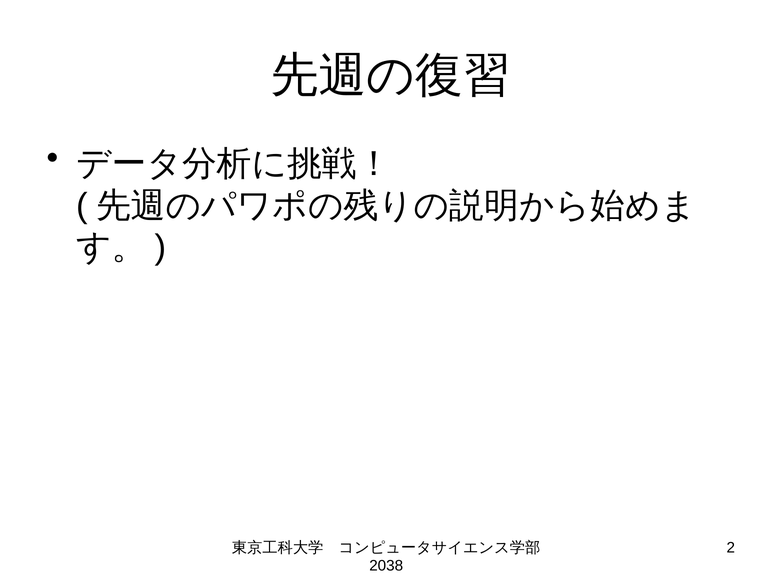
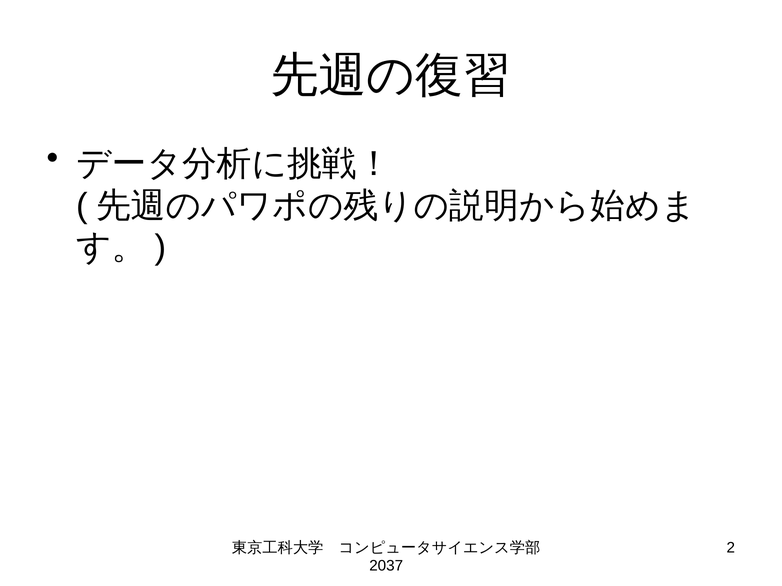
2038: 2038 -> 2037
